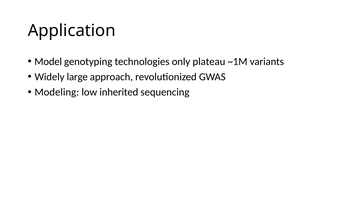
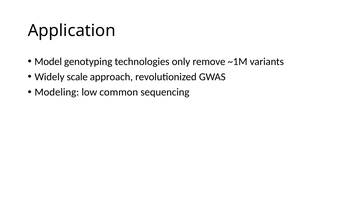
plateau: plateau -> remove
large: large -> scale
inherited: inherited -> common
